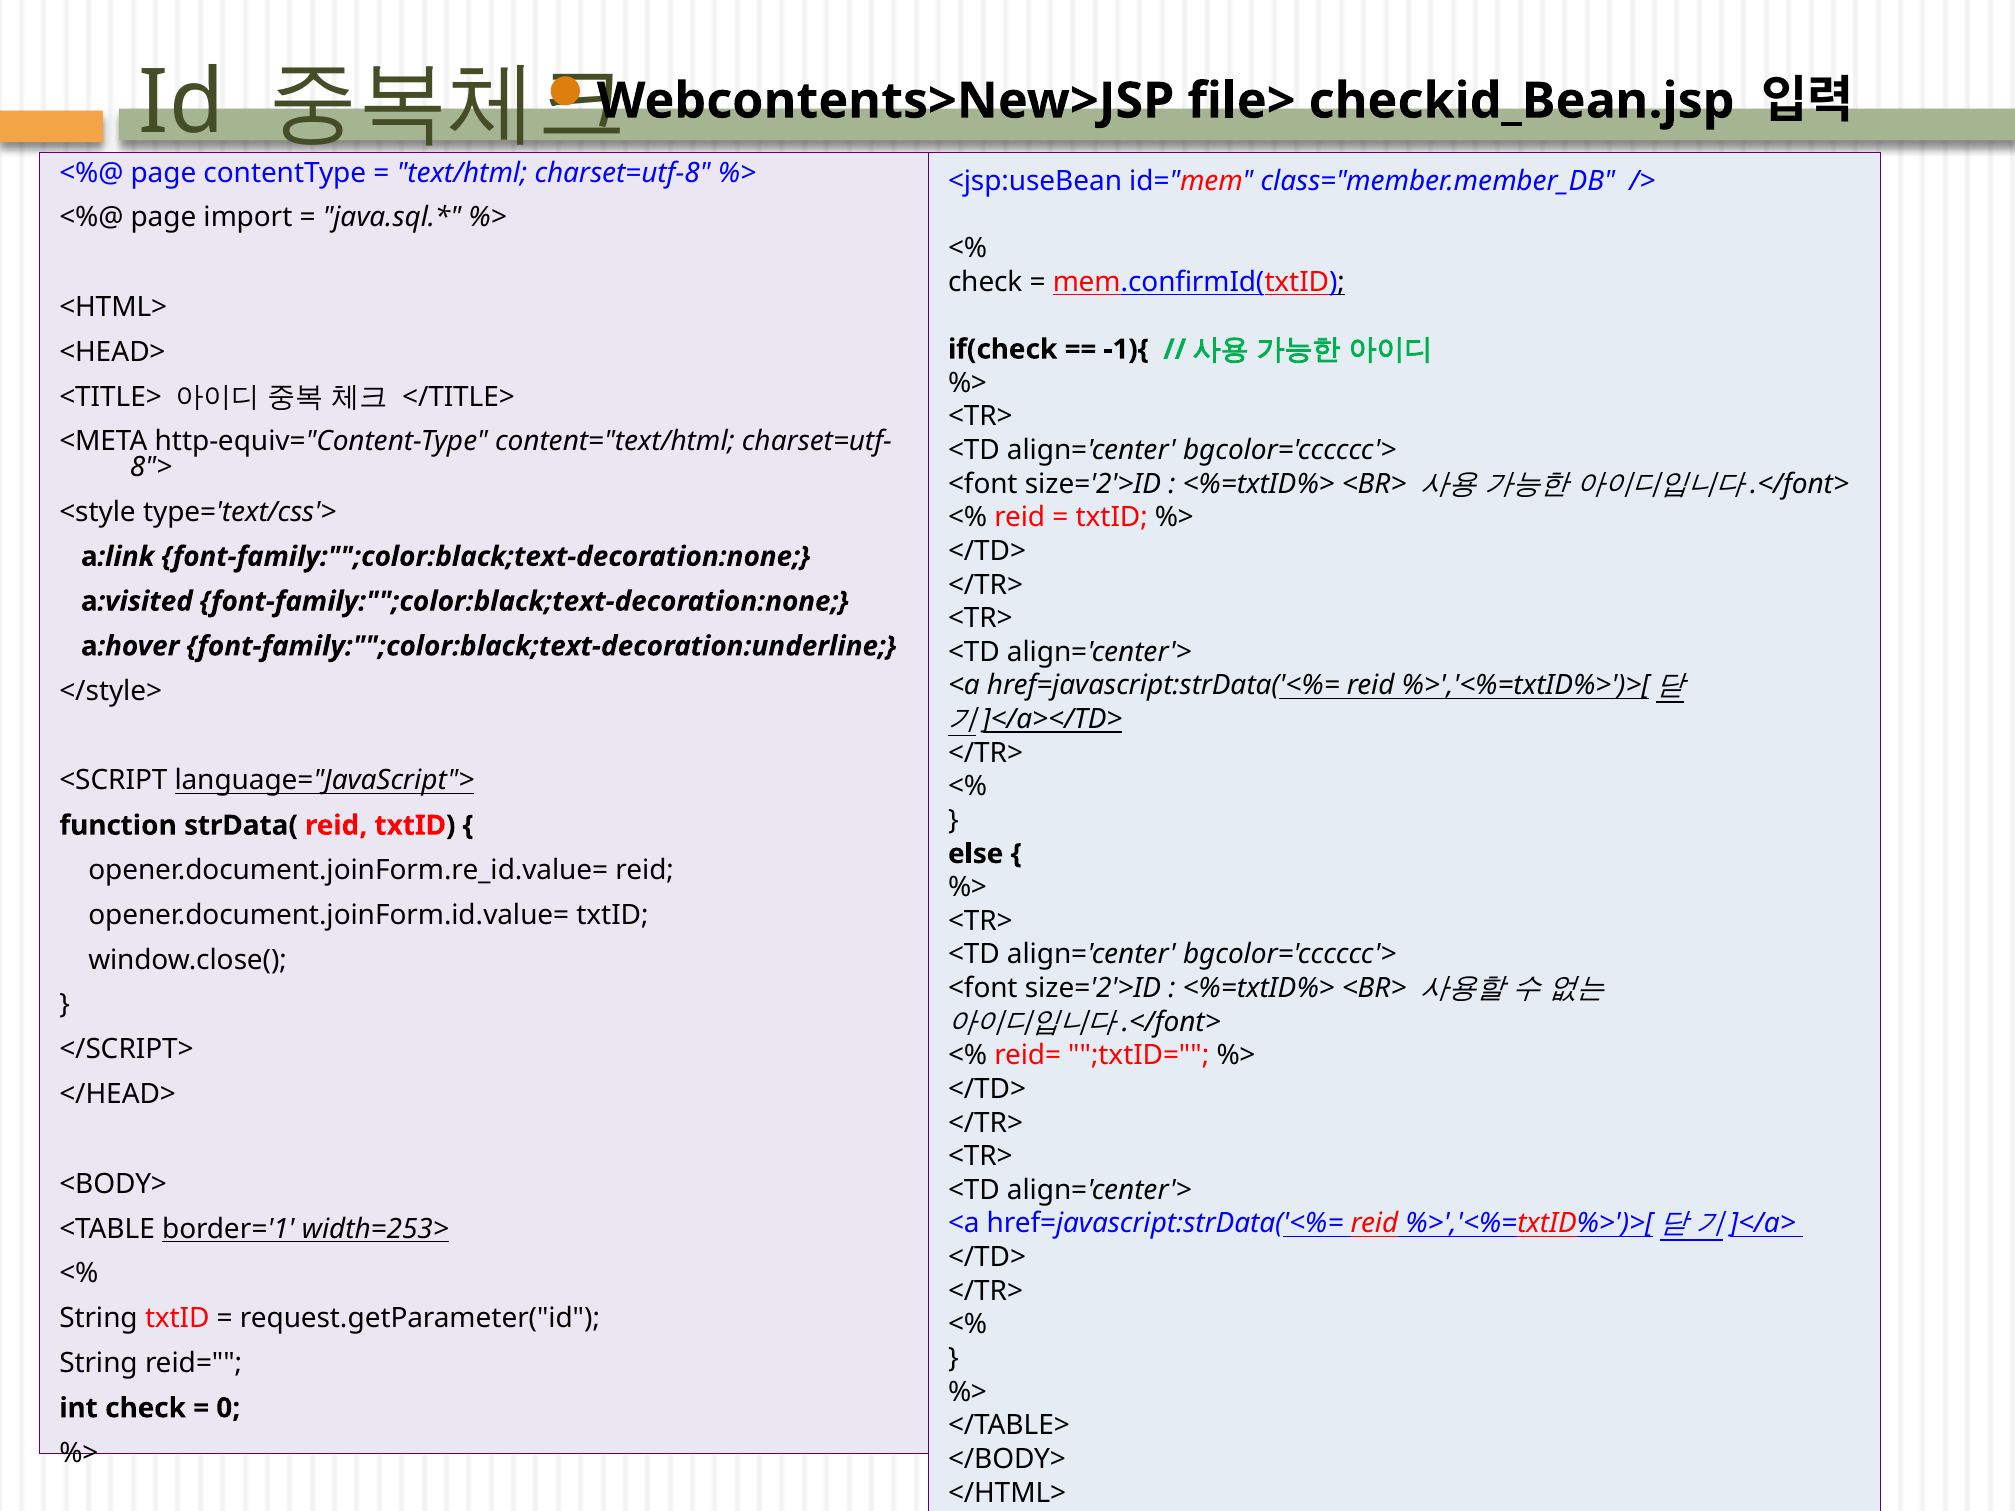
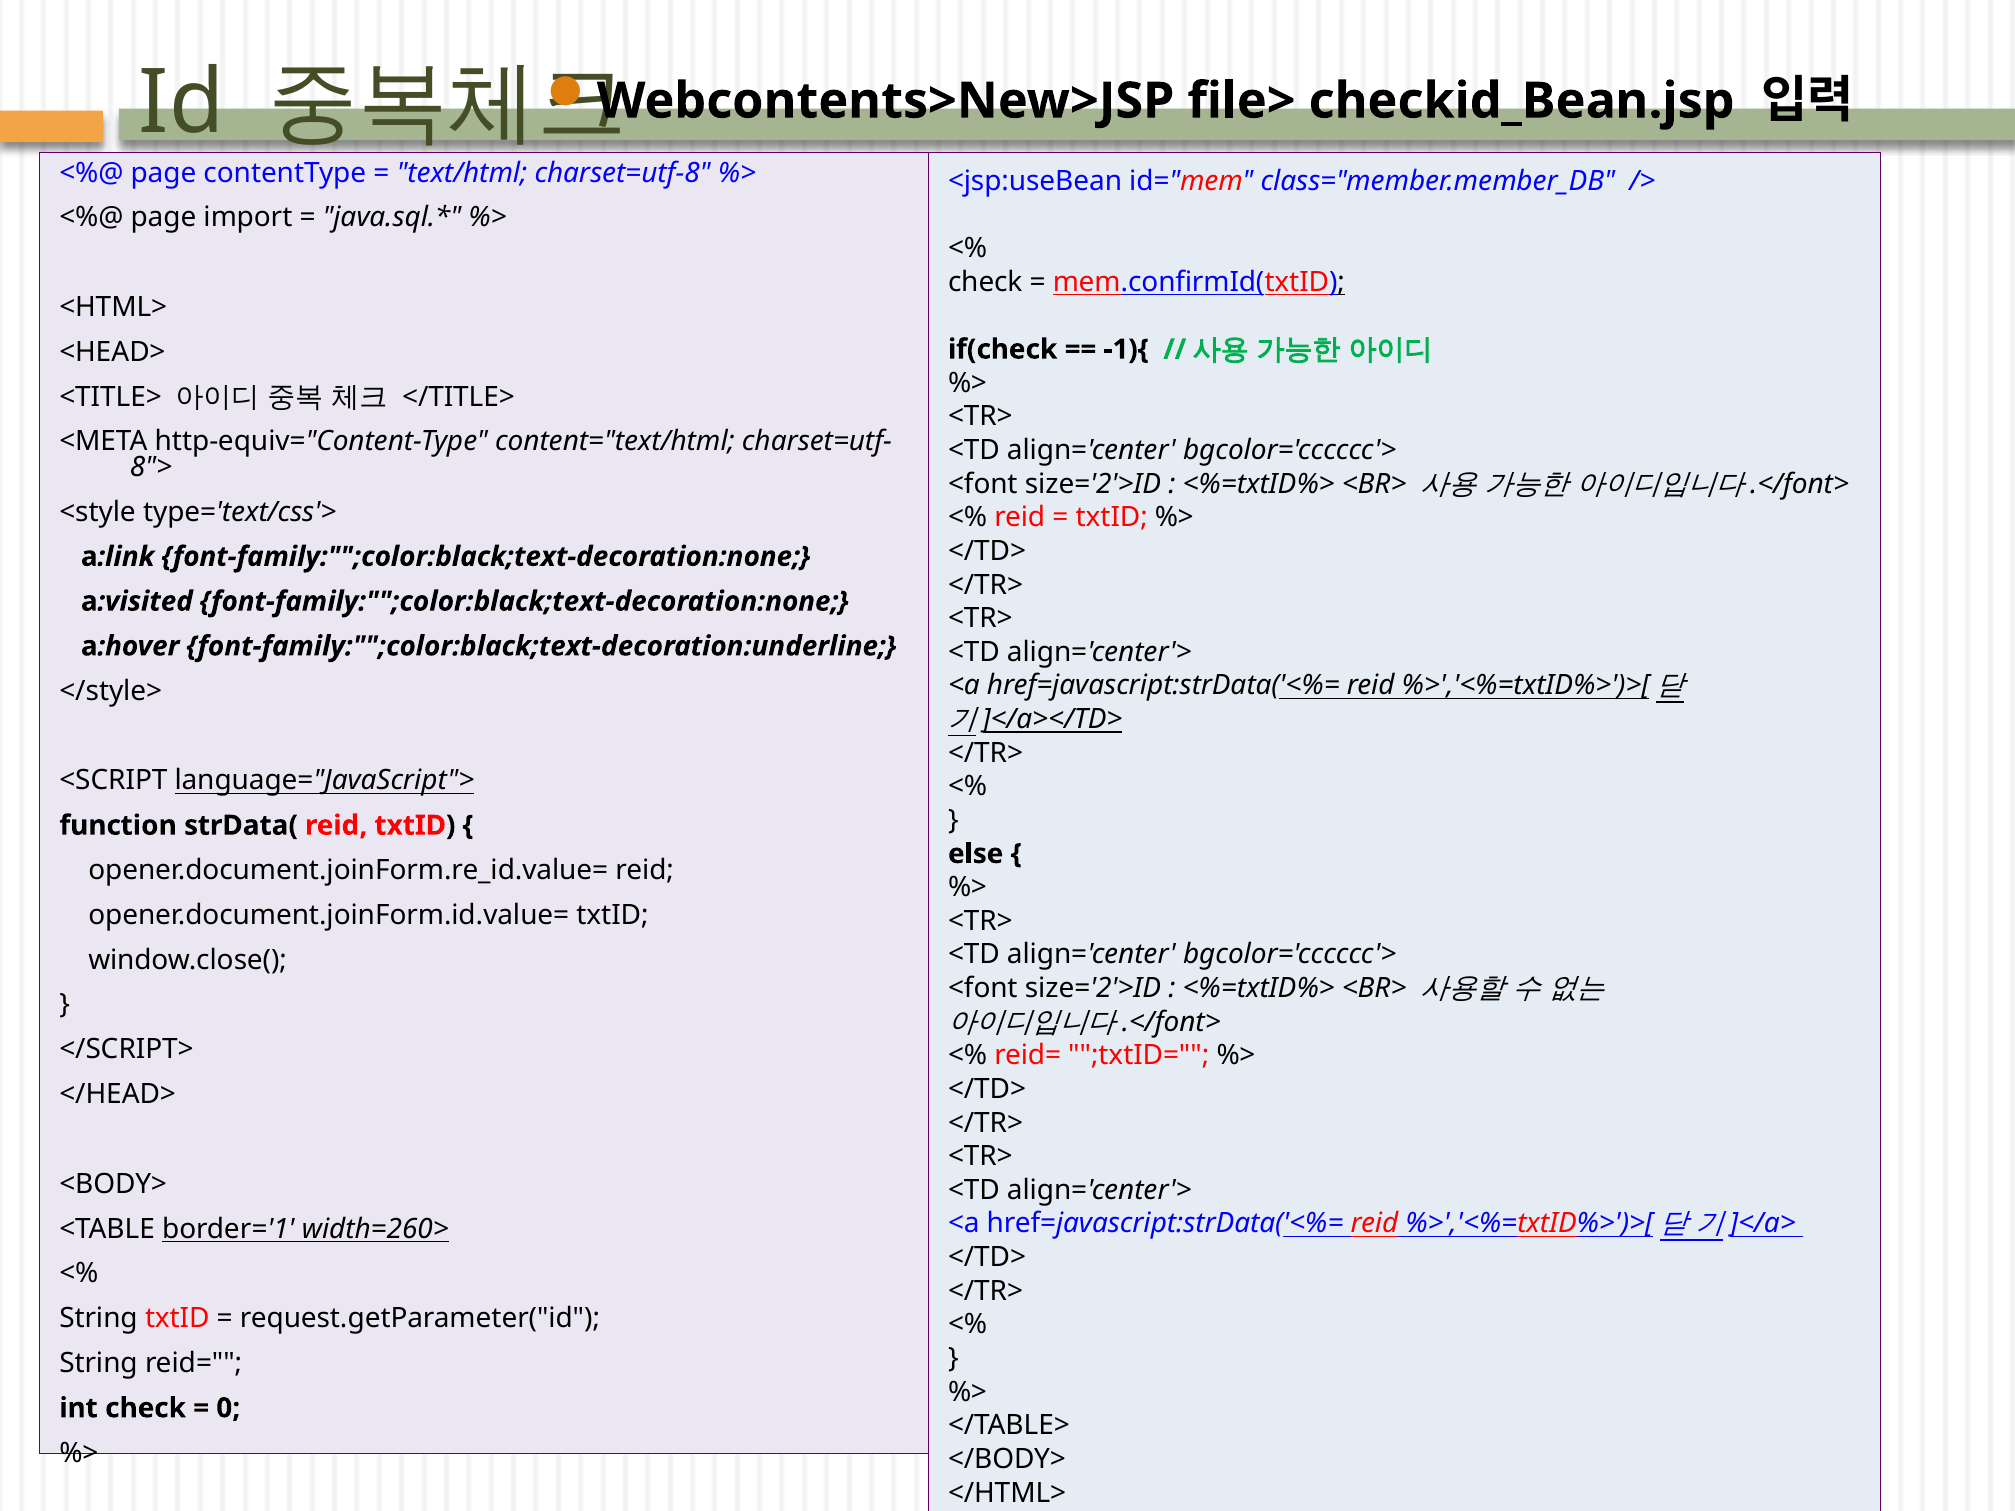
width=253>: width=253> -> width=260>
